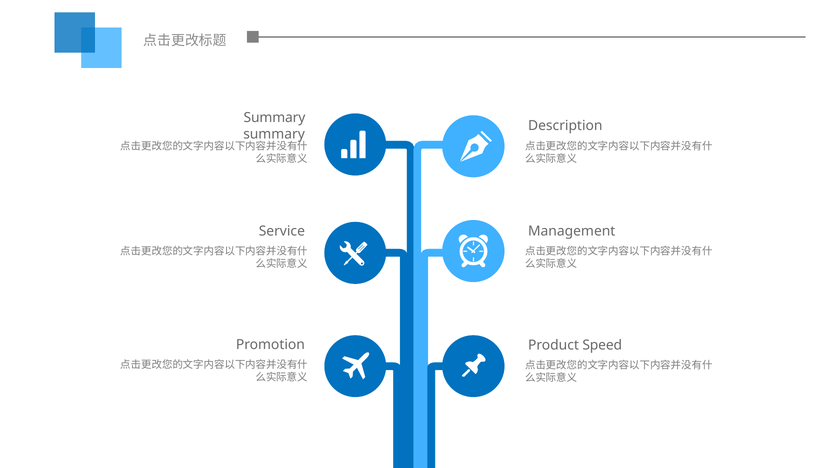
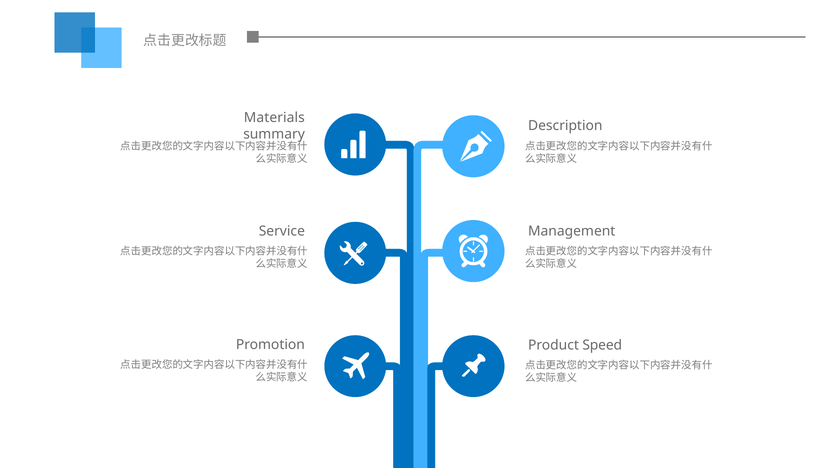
Summary at (274, 118): Summary -> Materials
